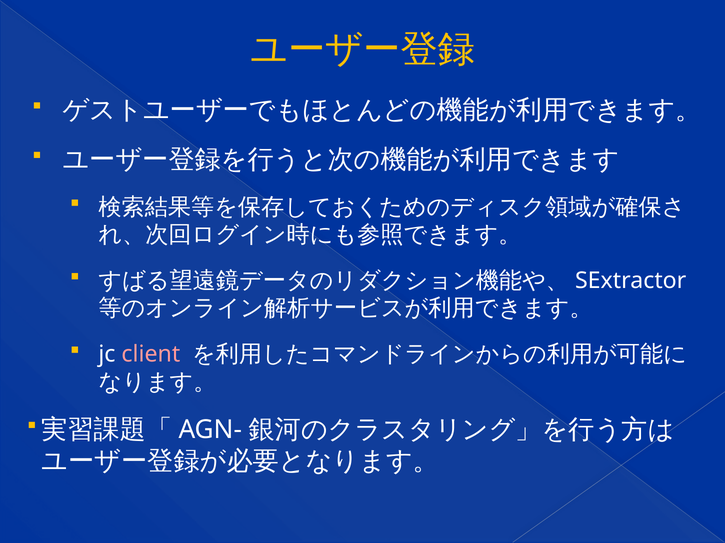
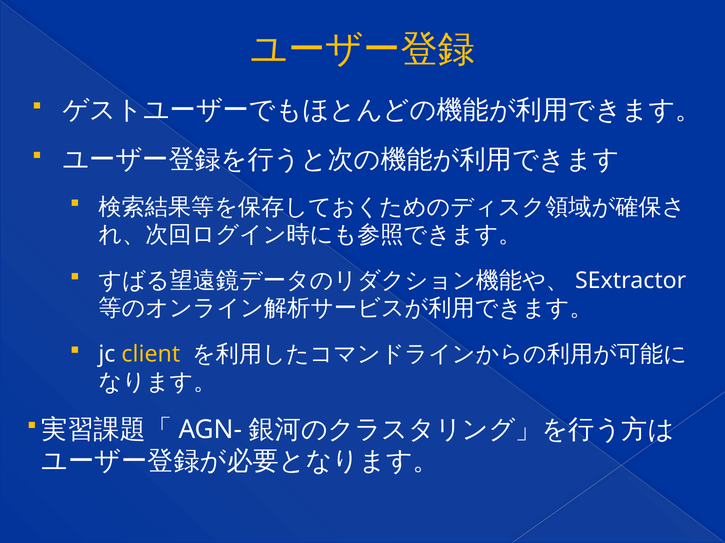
client colour: pink -> yellow
